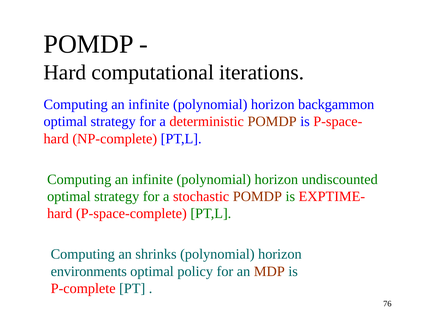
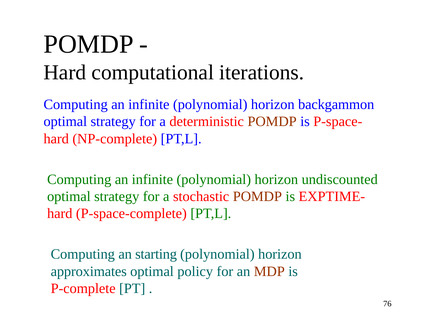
shrinks: shrinks -> starting
environments: environments -> approximates
